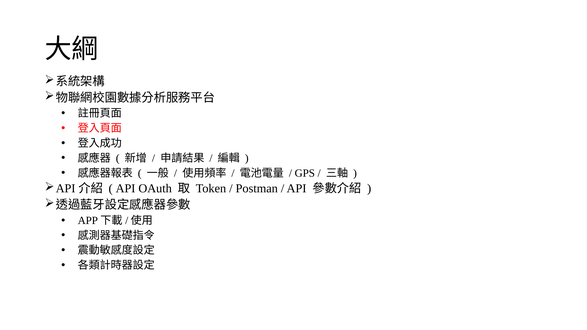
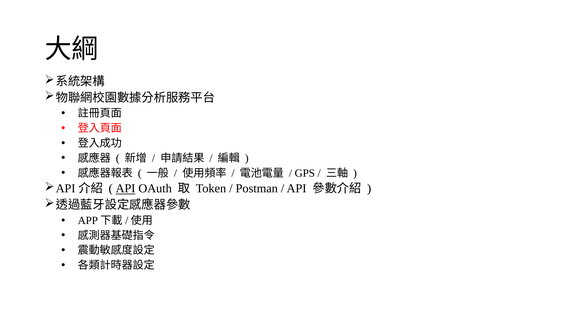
API at (126, 189) underline: none -> present
